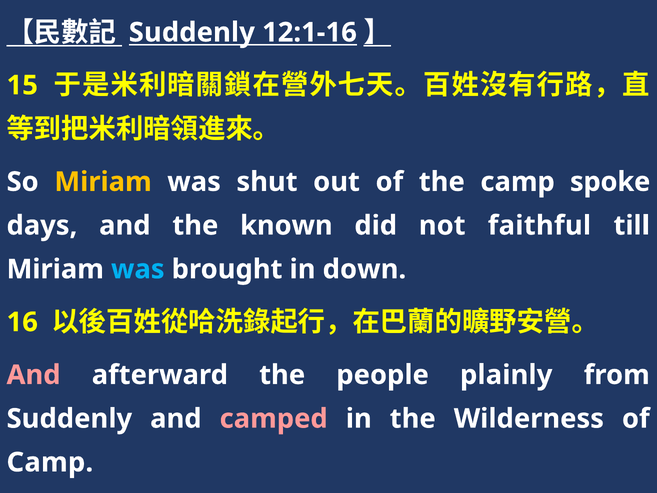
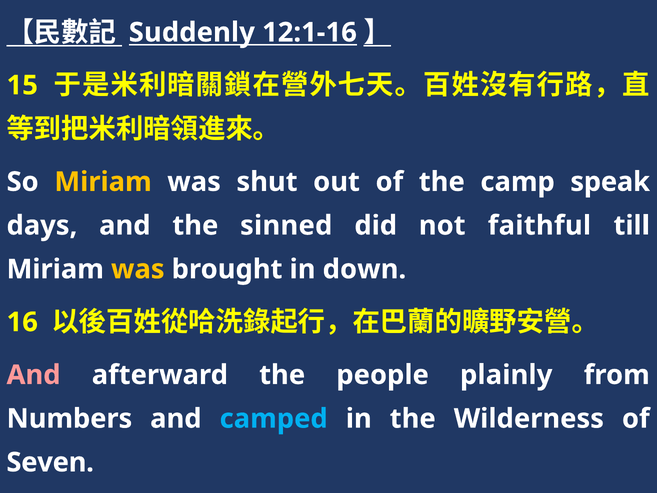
spoke: spoke -> speak
known: known -> sinned
was at (138, 269) colour: light blue -> yellow
Suddenly at (69, 418): Suddenly -> Numbers
camped colour: pink -> light blue
Camp at (50, 462): Camp -> Seven
